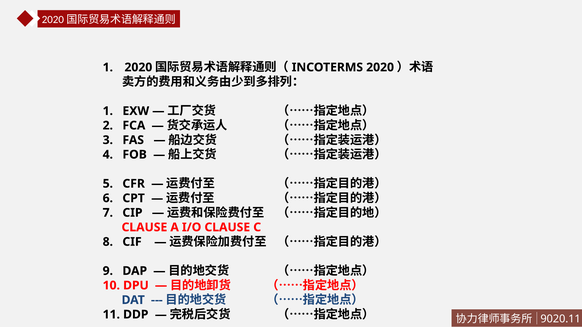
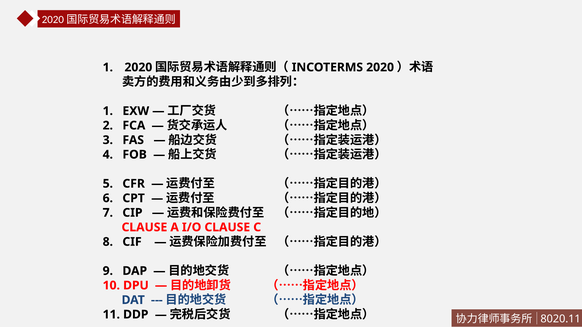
9020.11: 9020.11 -> 8020.11
